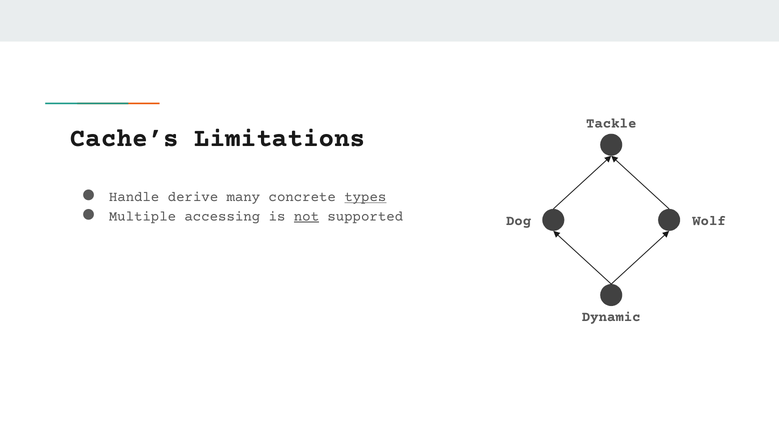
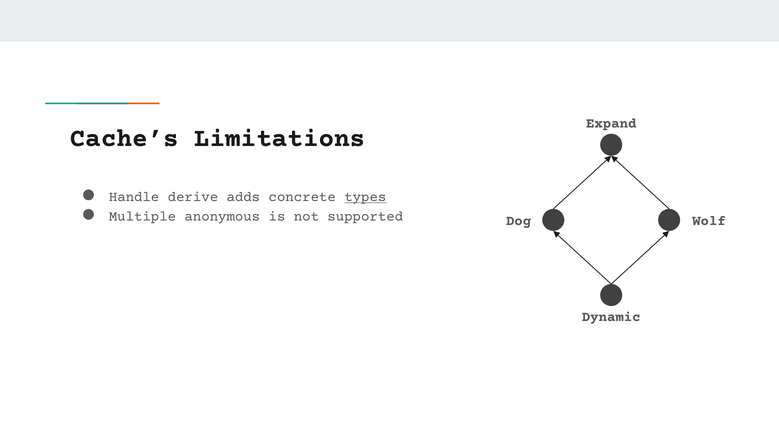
Tackle: Tackle -> Expand
many: many -> adds
accessing: accessing -> anonymous
not underline: present -> none
